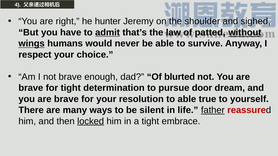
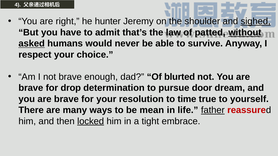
sighed underline: none -> present
admit underline: present -> none
wings: wings -> asked
for tight: tight -> drop
to able: able -> time
silent: silent -> mean
